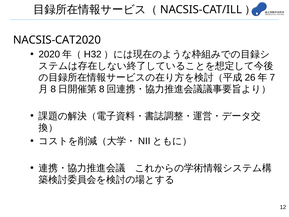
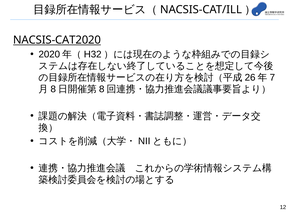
NACSIS-CAT2020 underline: none -> present
